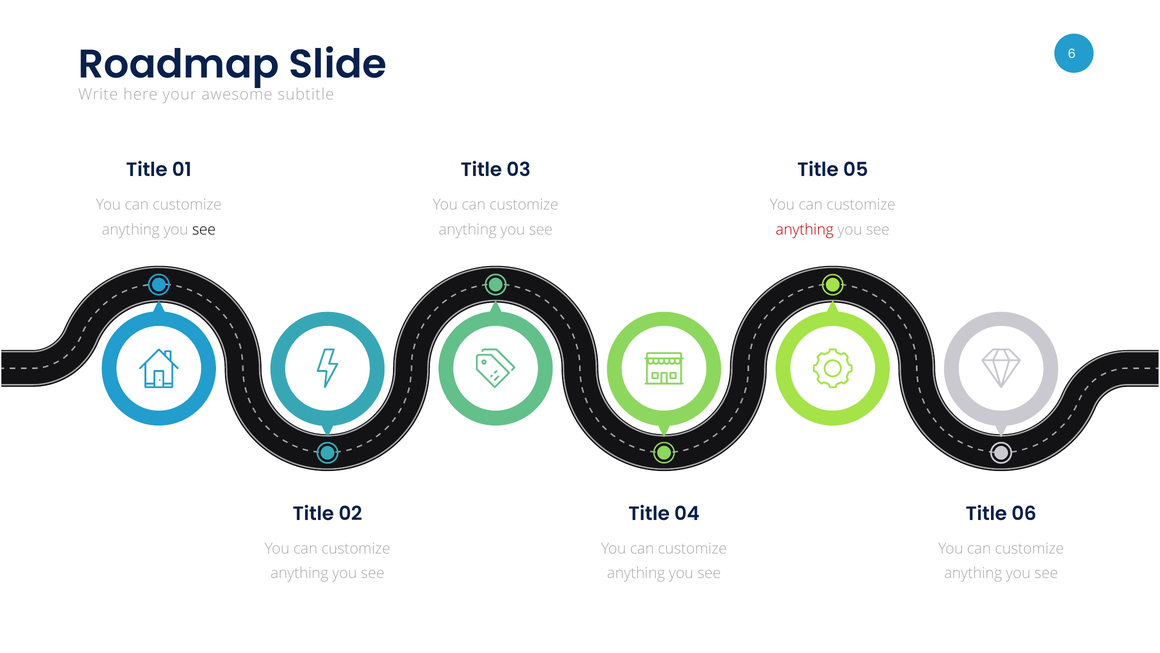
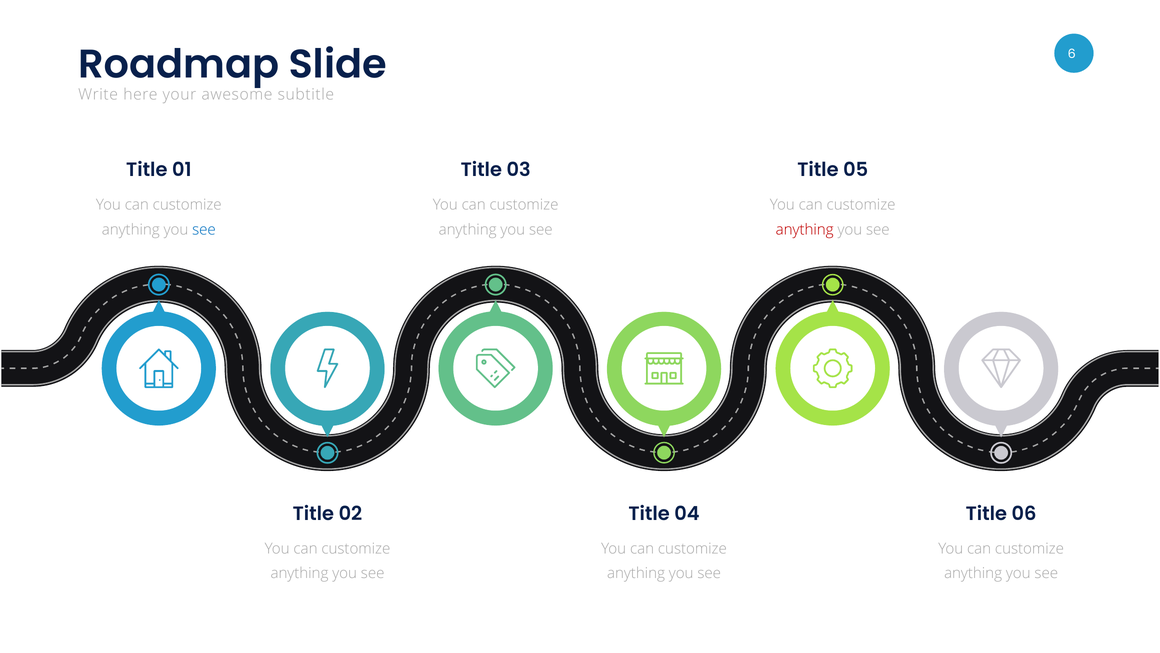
see at (204, 229) colour: black -> blue
